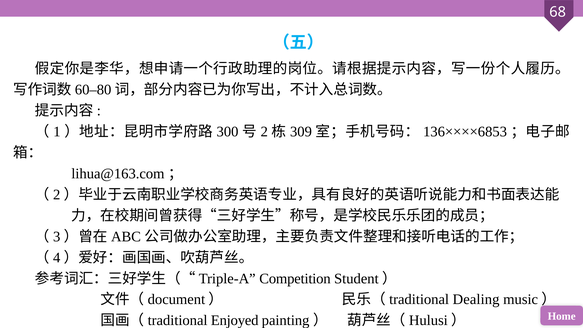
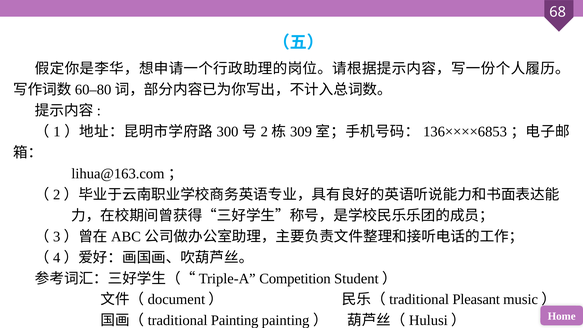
Dealing: Dealing -> Pleasant
Enjoyed: Enjoyed -> Painting
